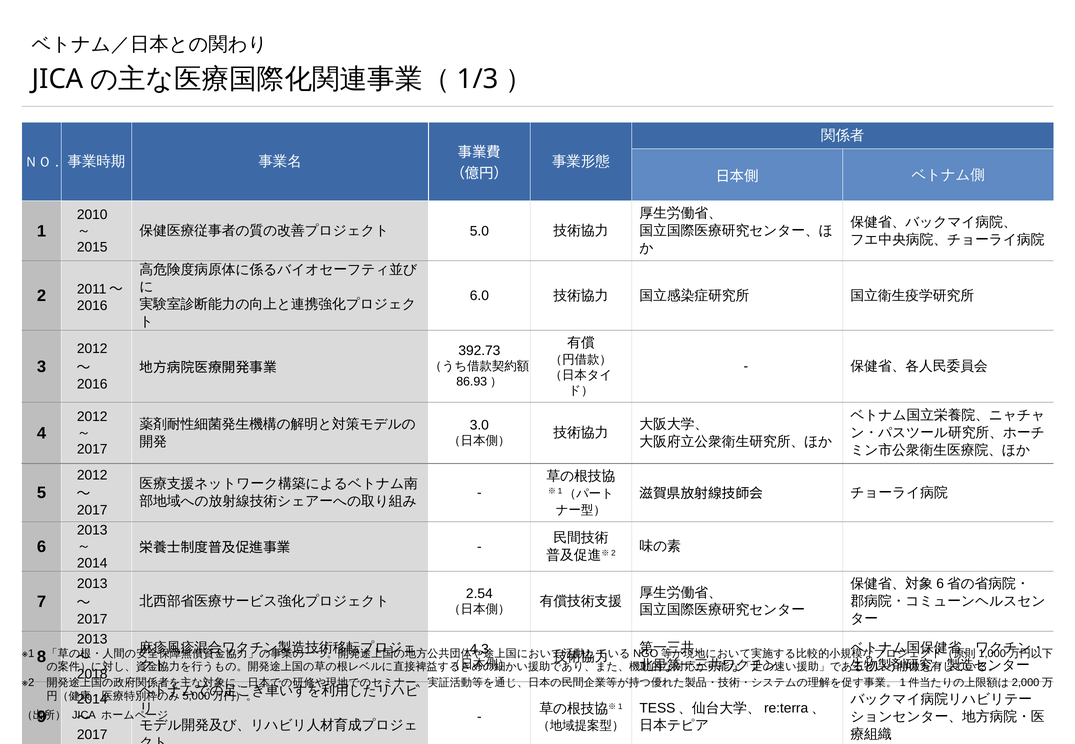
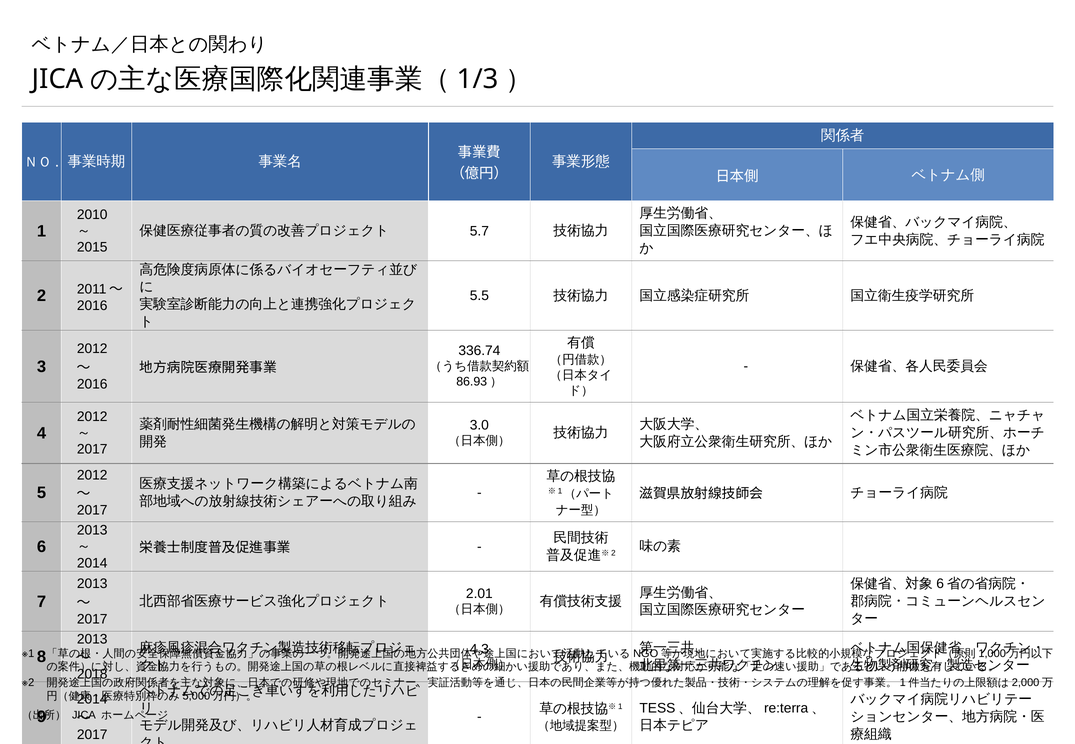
5.0: 5.0 -> 5.7
6.0: 6.0 -> 5.5
392.73: 392.73 -> 336.74
2.54: 2.54 -> 2.01
